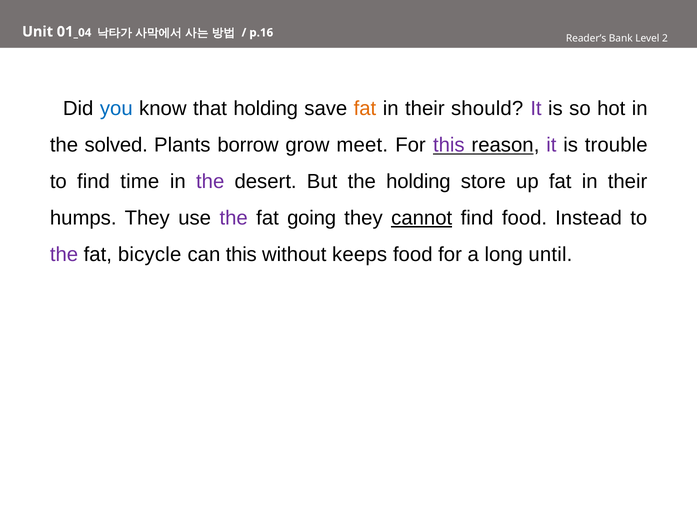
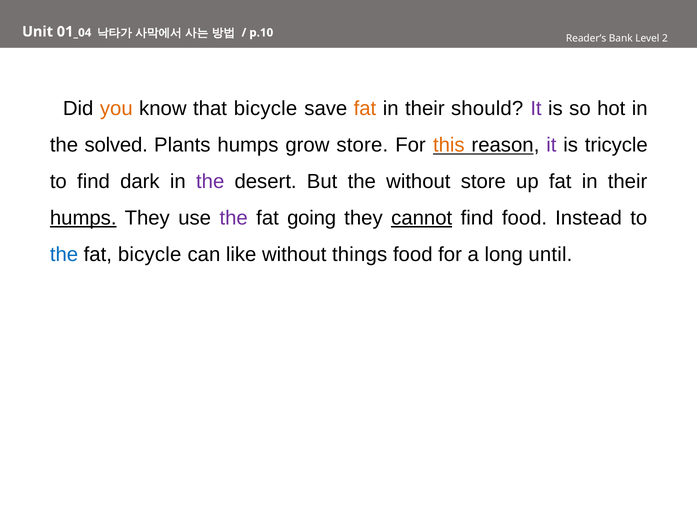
p.16: p.16 -> p.10
you colour: blue -> orange
that holding: holding -> bicycle
Plants borrow: borrow -> humps
grow meet: meet -> store
this at (449, 145) colour: purple -> orange
trouble: trouble -> tricycle
time: time -> dark
the holding: holding -> without
humps at (83, 218) underline: none -> present
the at (64, 255) colour: purple -> blue
can this: this -> like
keeps: keeps -> things
